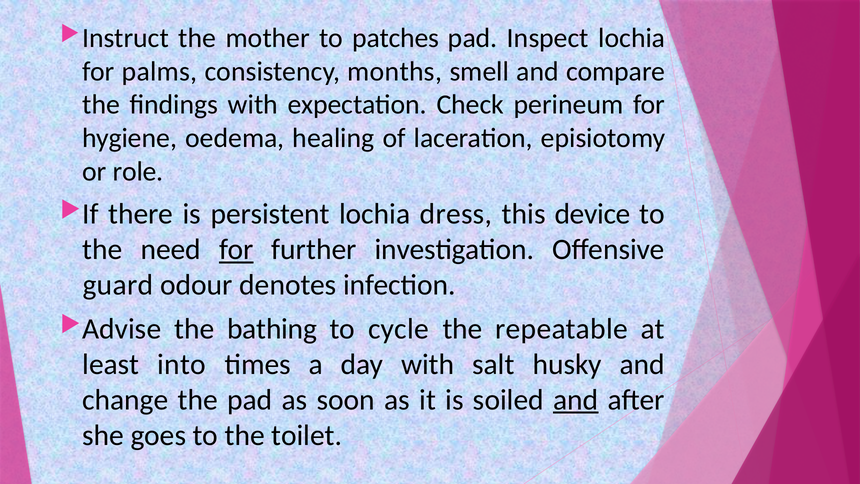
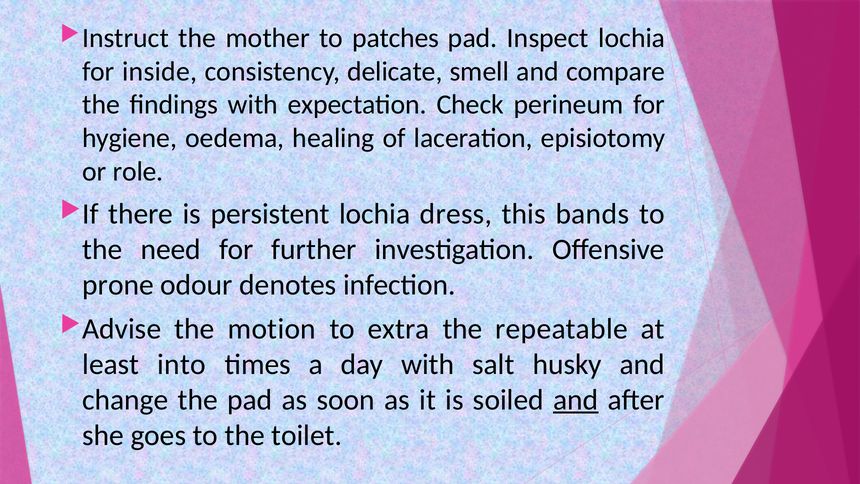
palms: palms -> inside
months: months -> delicate
device: device -> bands
for at (236, 250) underline: present -> none
guard: guard -> prone
bathing: bathing -> motion
cycle: cycle -> extra
